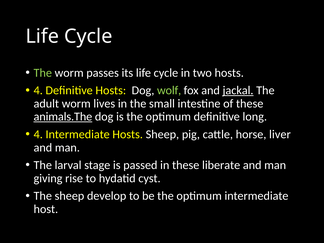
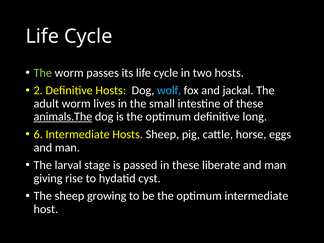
4 at (38, 90): 4 -> 2
wolf colour: light green -> light blue
jackal underline: present -> none
4 at (38, 134): 4 -> 6
liver: liver -> eggs
develop: develop -> growing
